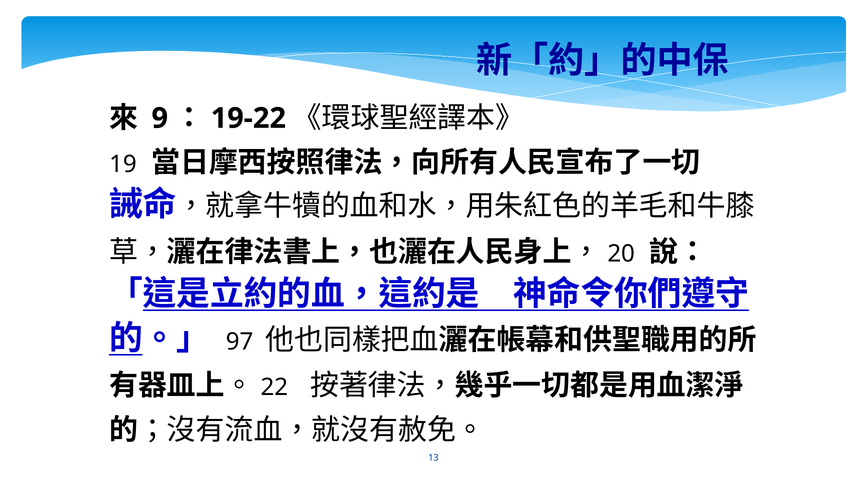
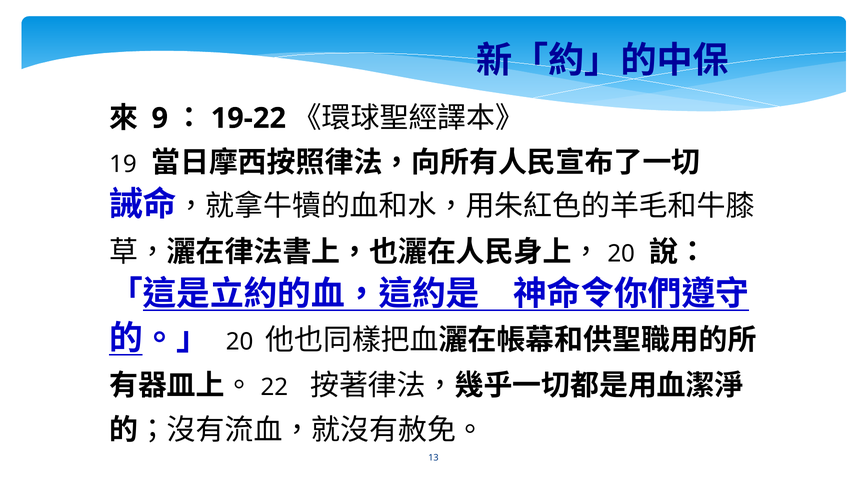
97 at (240, 342): 97 -> 20
